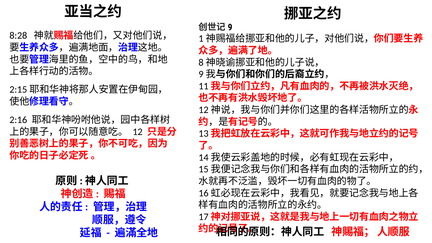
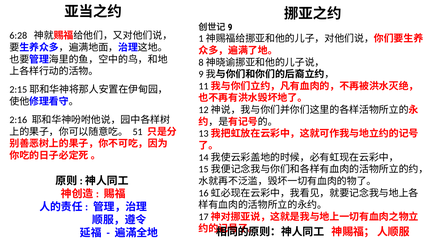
8:28: 8:28 -> 6:28
12: 12 -> 51
